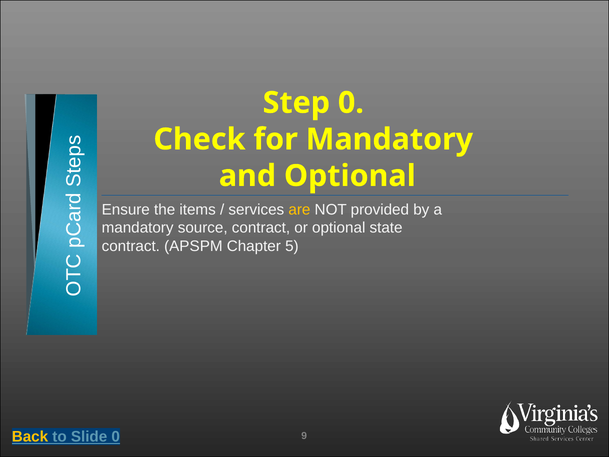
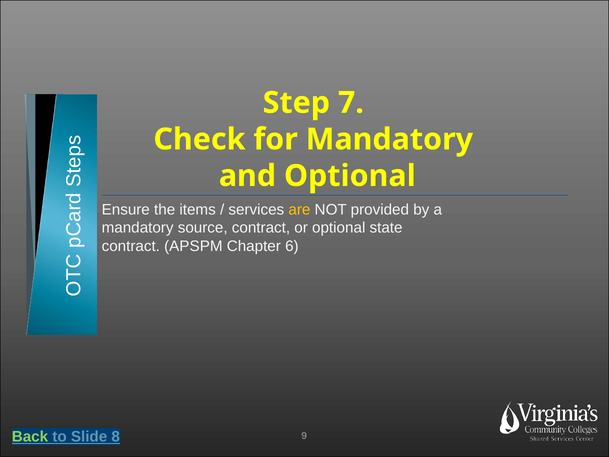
Step 0: 0 -> 7
5: 5 -> 6
Back colour: yellow -> light green
Slide 0: 0 -> 8
